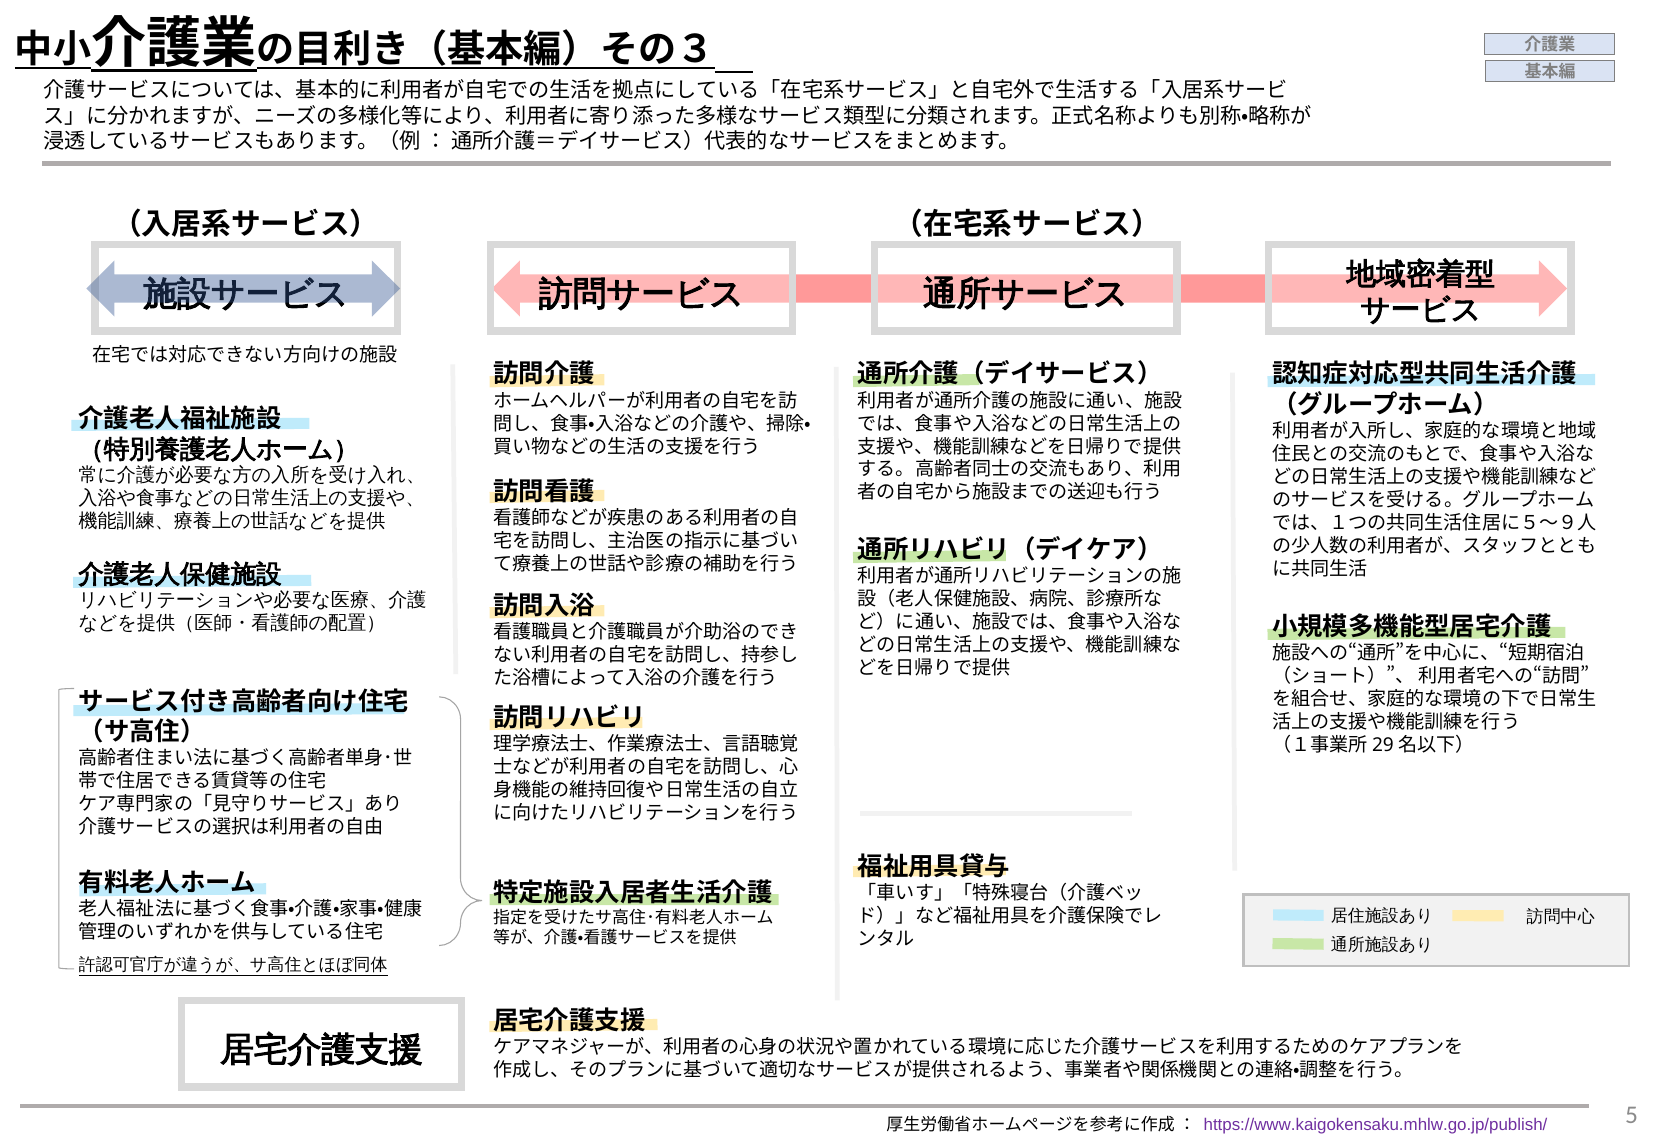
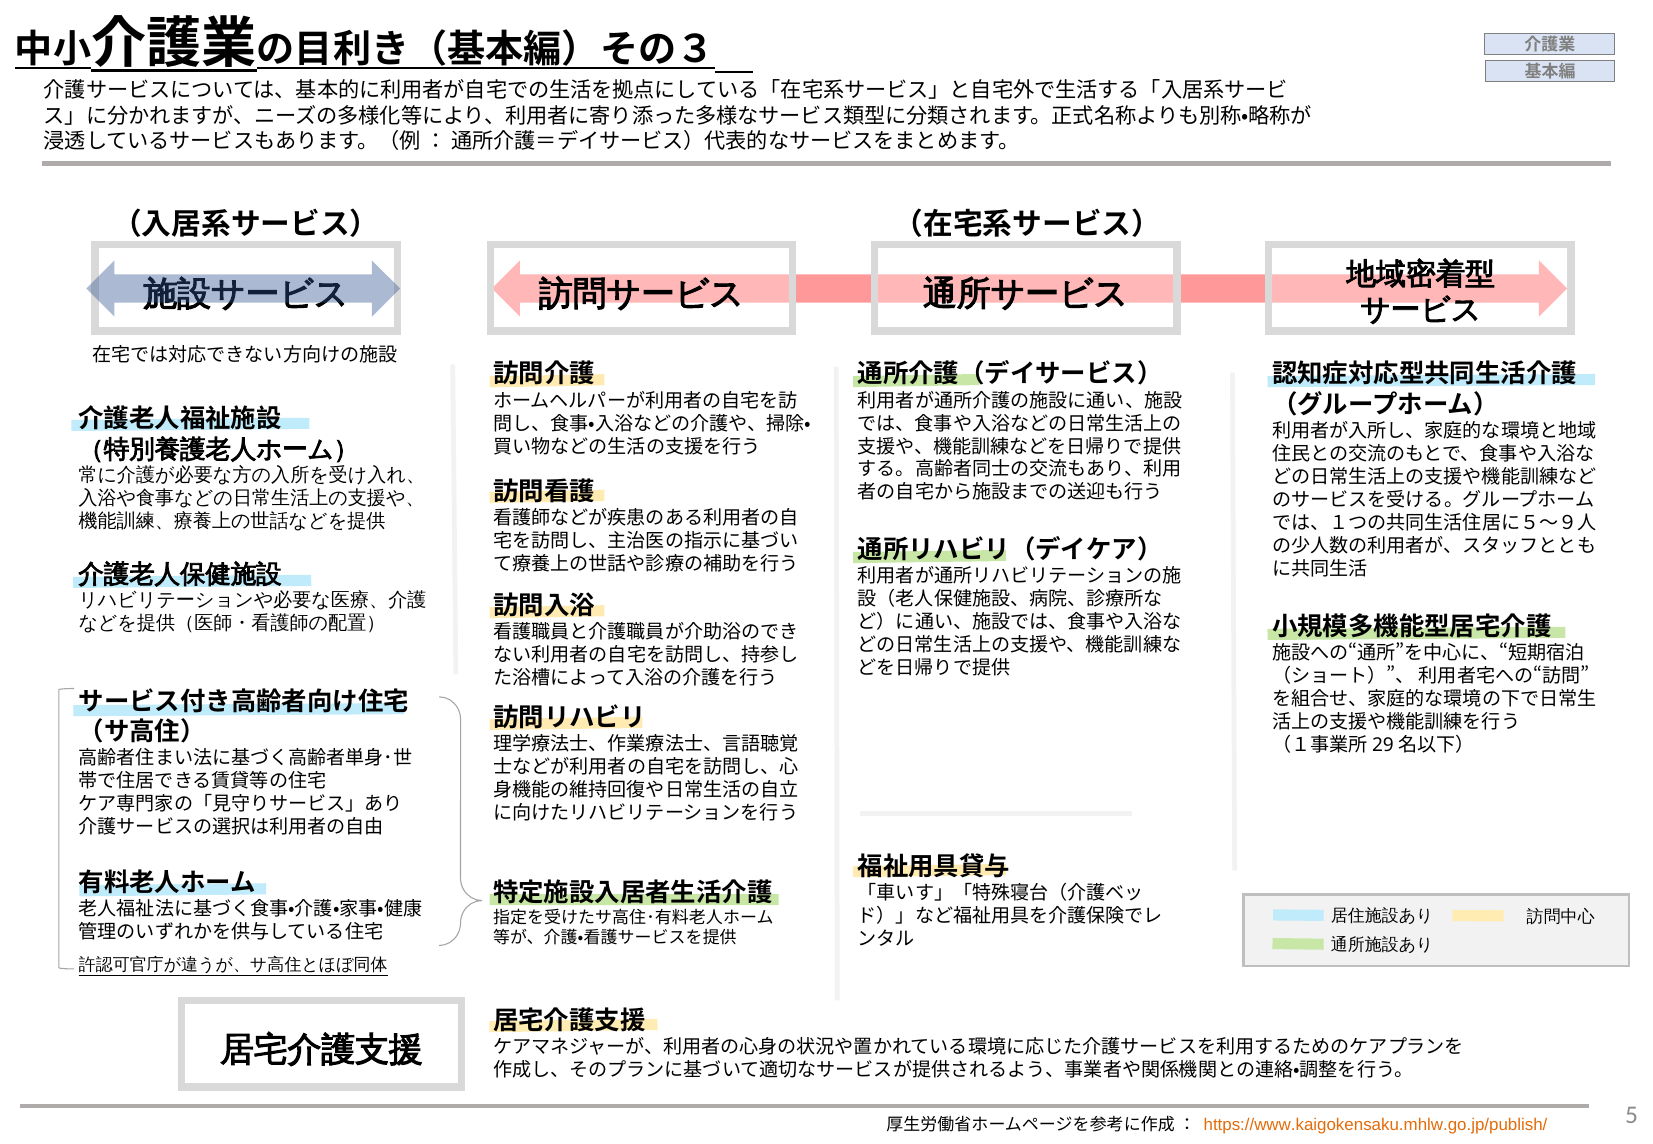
https://www.kaigokensaku.mhlw.go.jp/publish/ colour: purple -> orange
